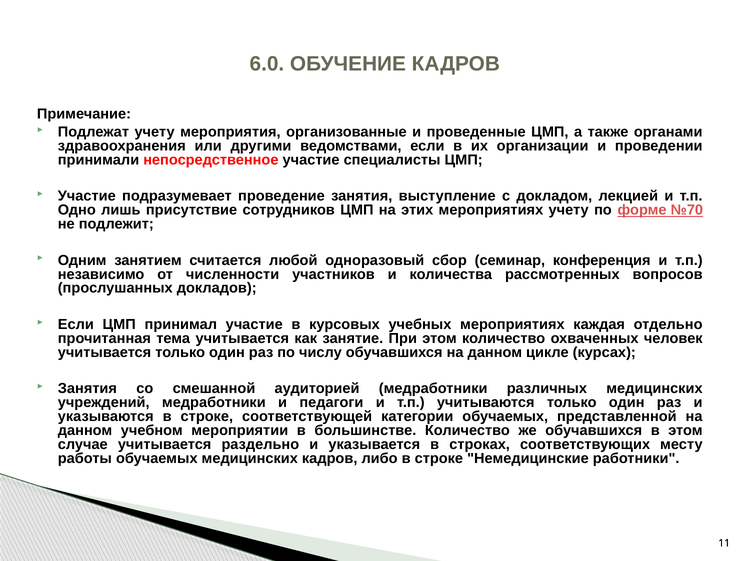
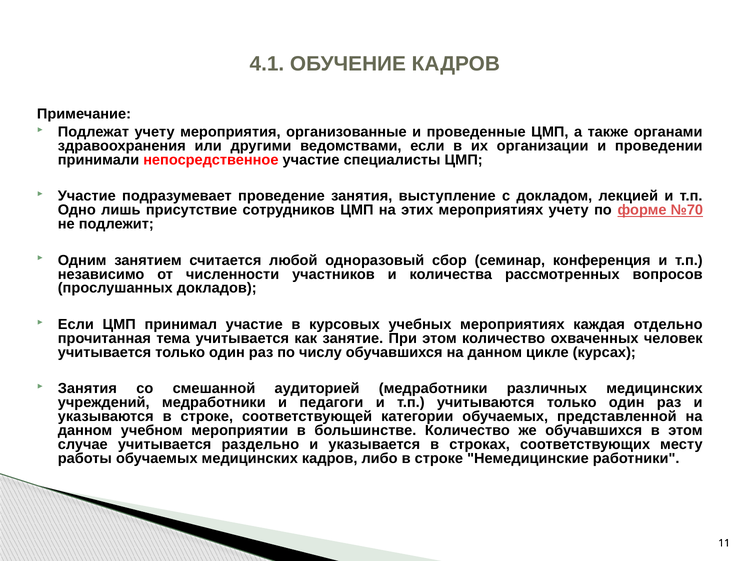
6.0: 6.0 -> 4.1
